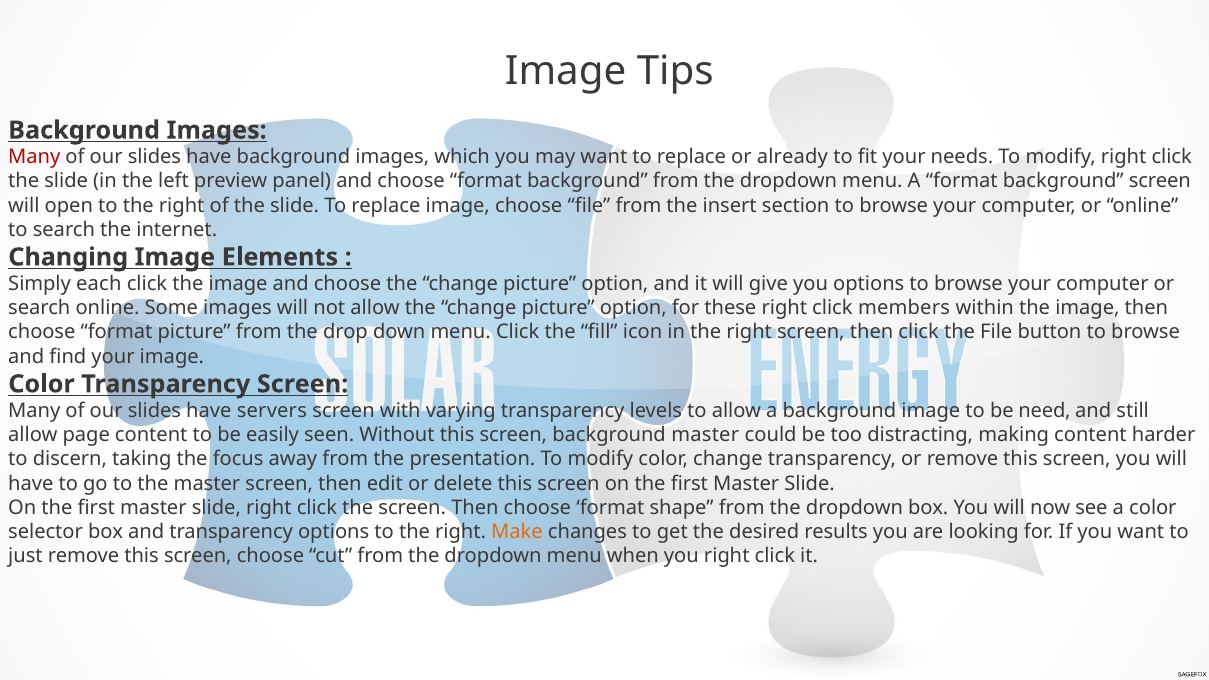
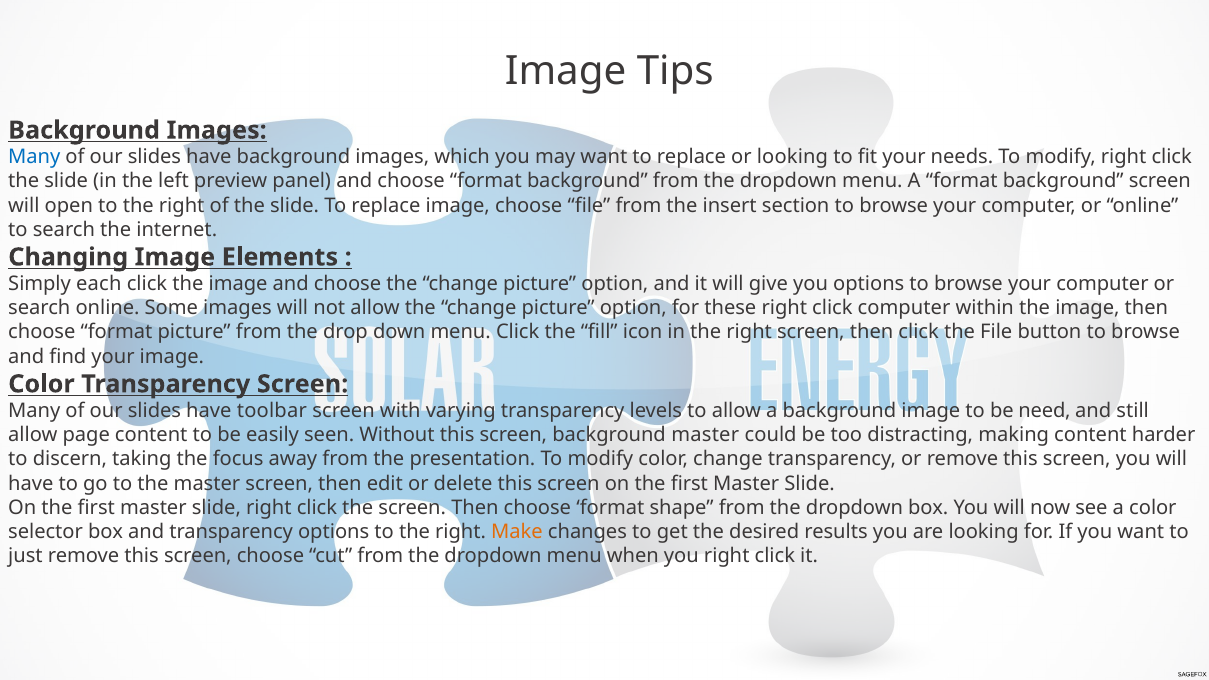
Many at (34, 157) colour: red -> blue
or already: already -> looking
click members: members -> computer
servers: servers -> toolbar
